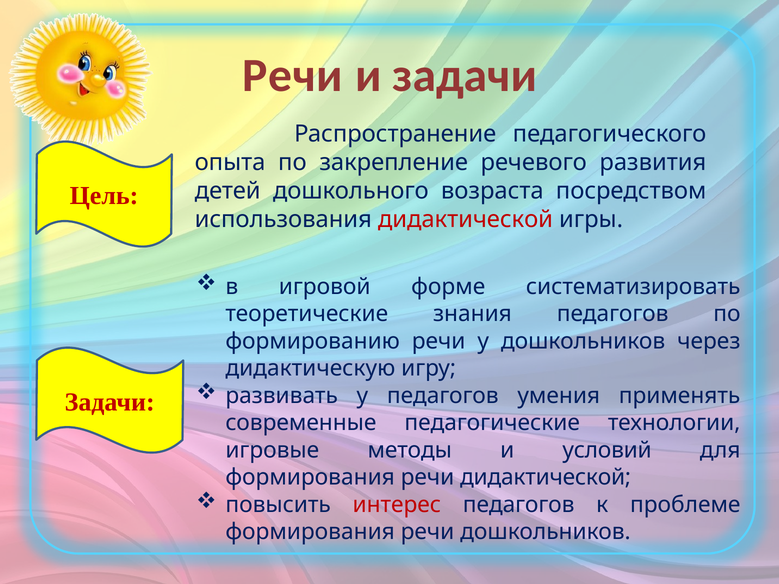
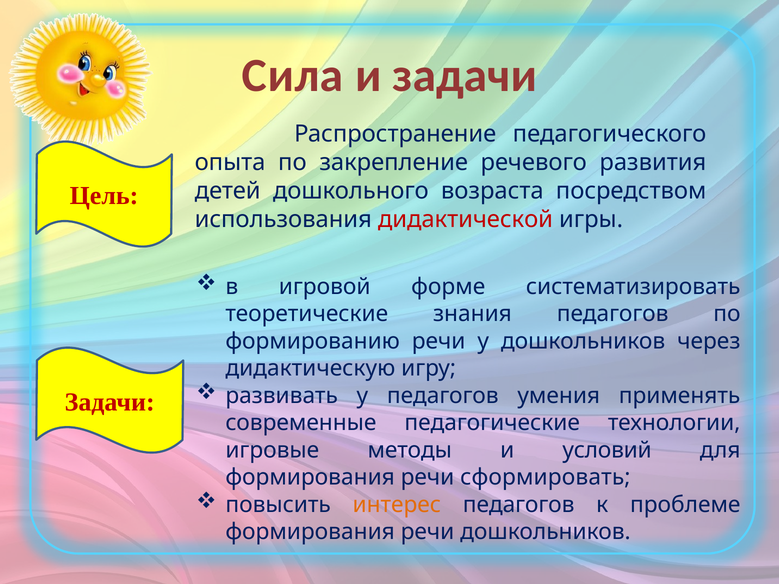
Речи at (293, 75): Речи -> Сила
речи дидактической: дидактической -> сформировать
интерес colour: red -> orange
